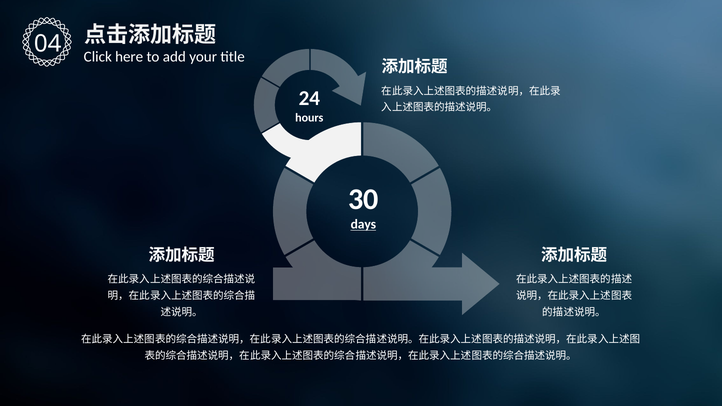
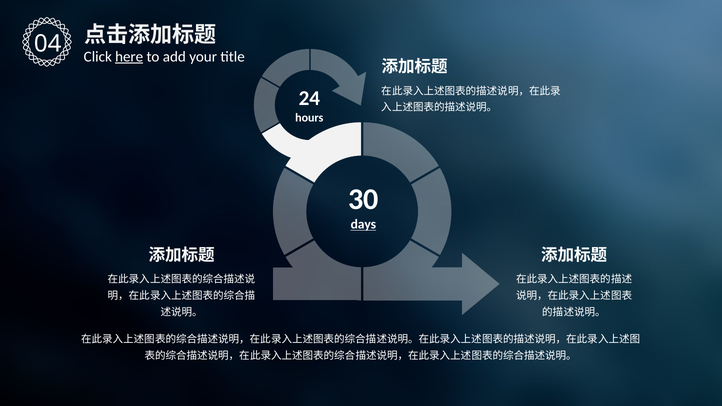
here underline: none -> present
